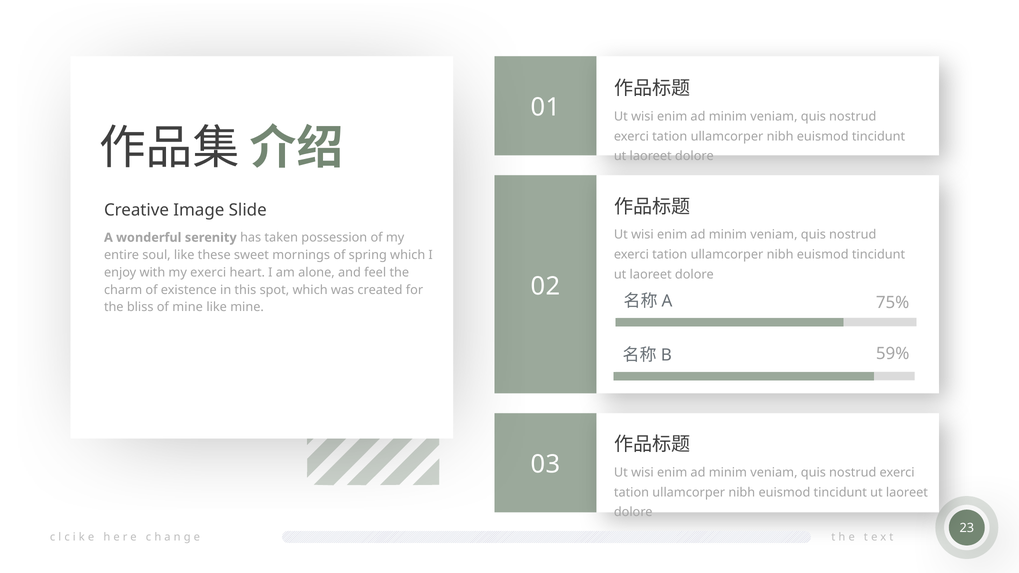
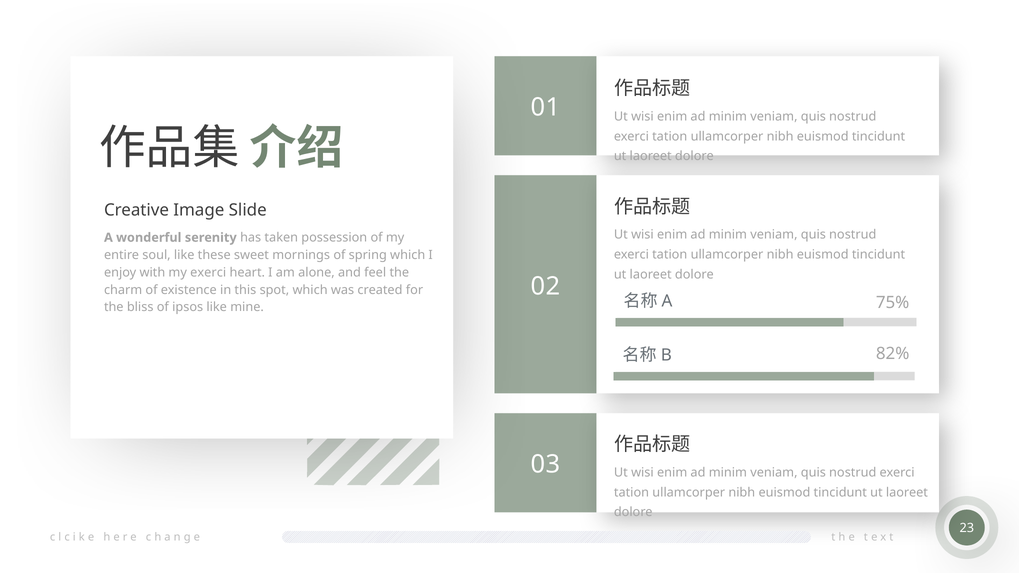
of mine: mine -> ipsos
59%: 59% -> 82%
